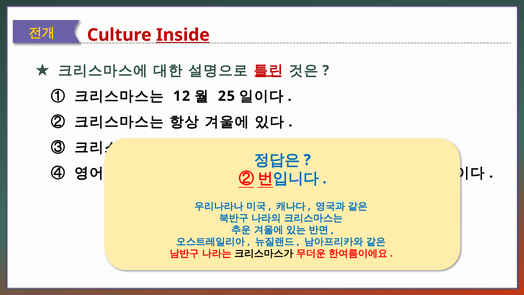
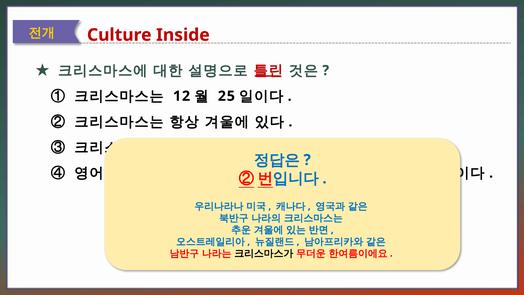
Inside underline: present -> none
